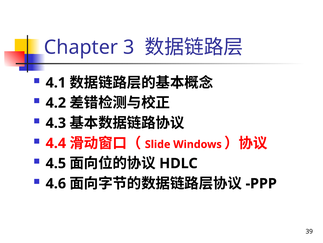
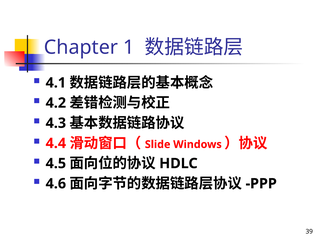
3: 3 -> 1
